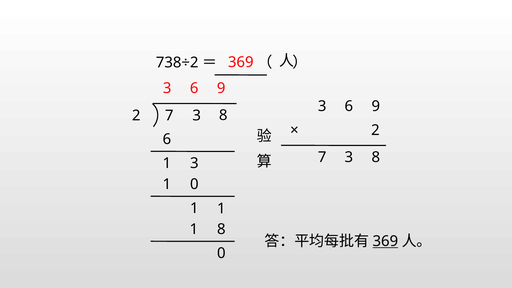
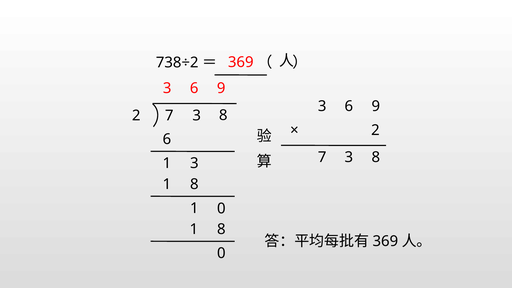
0 at (194, 184): 0 -> 8
1 at (221, 209): 1 -> 0
369 at (385, 241) underline: present -> none
